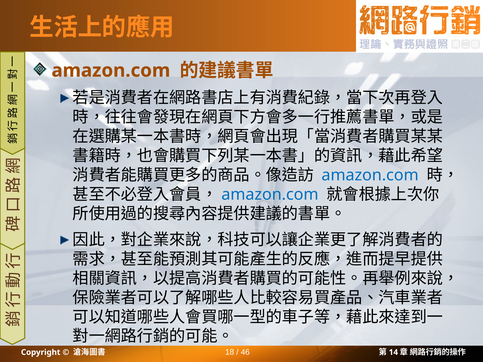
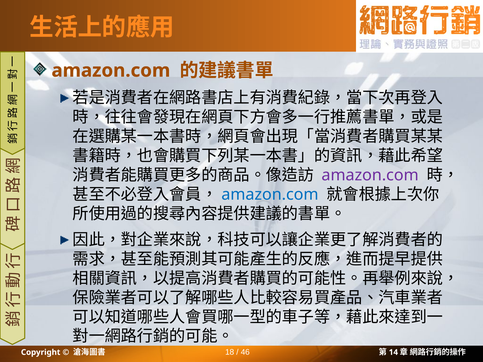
amazon.com at (370, 175) colour: blue -> purple
